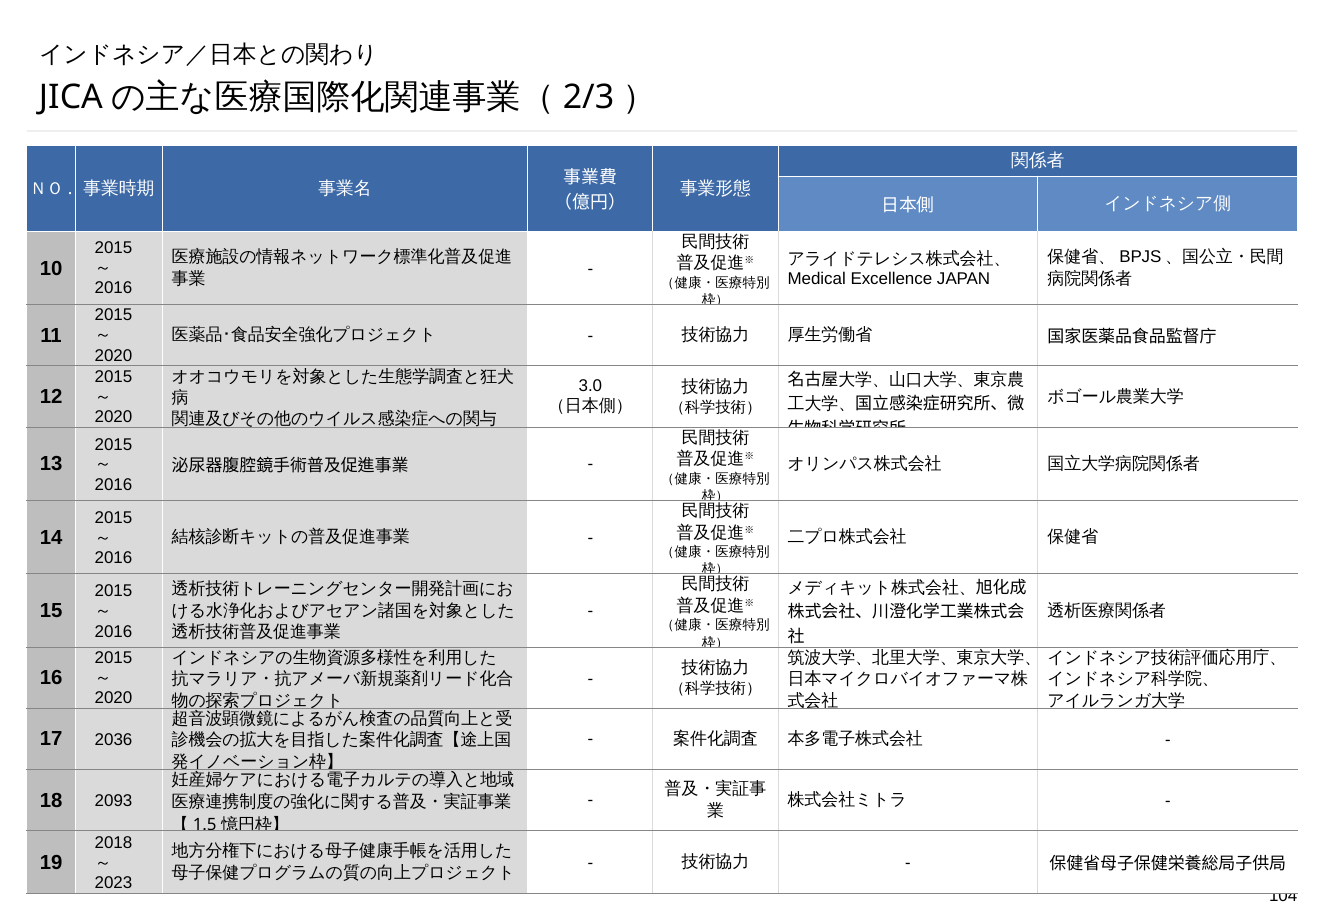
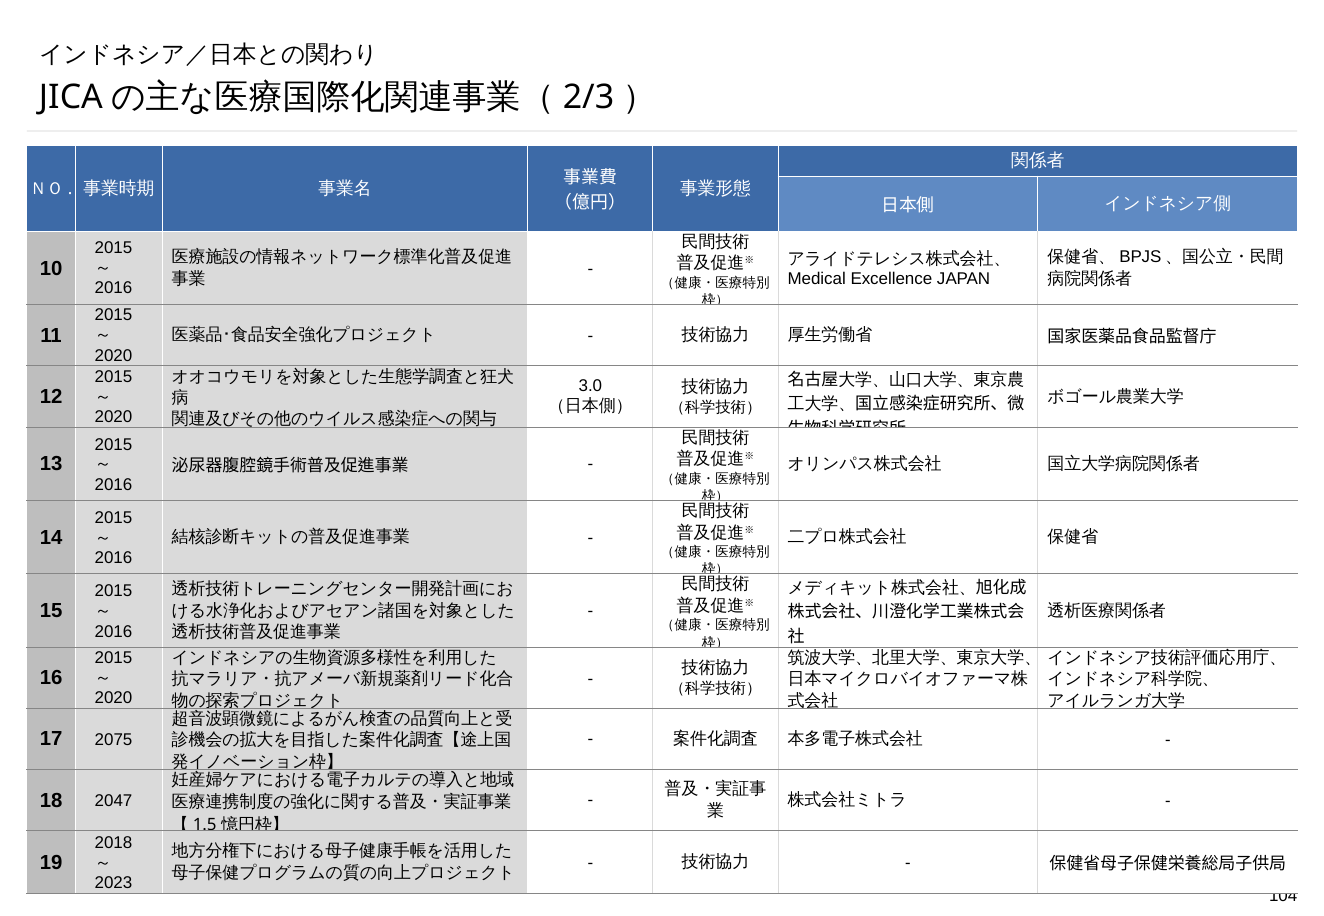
2036: 2036 -> 2075
2093: 2093 -> 2047
